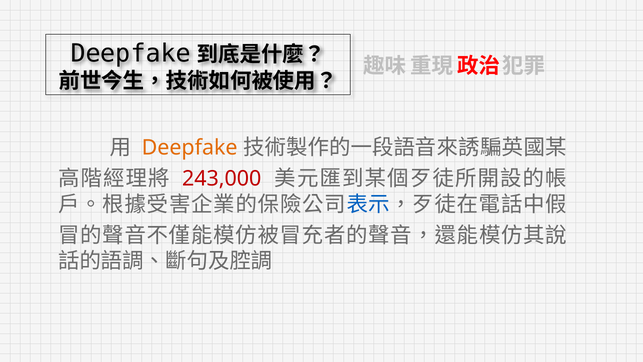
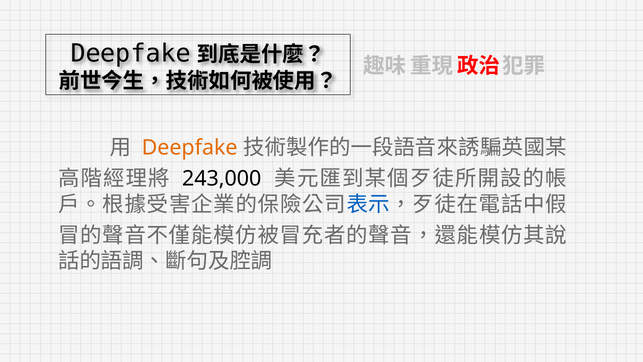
243,000 colour: red -> black
